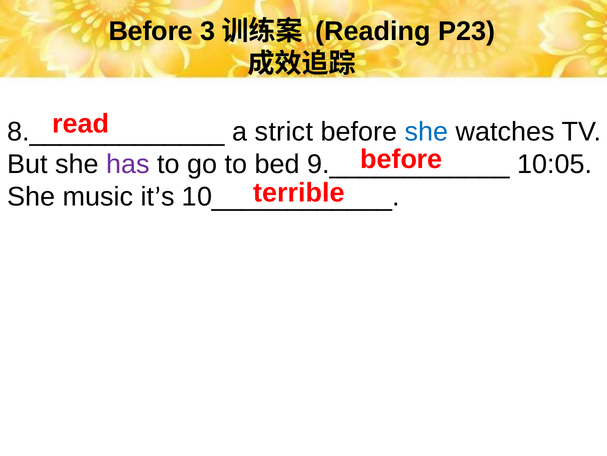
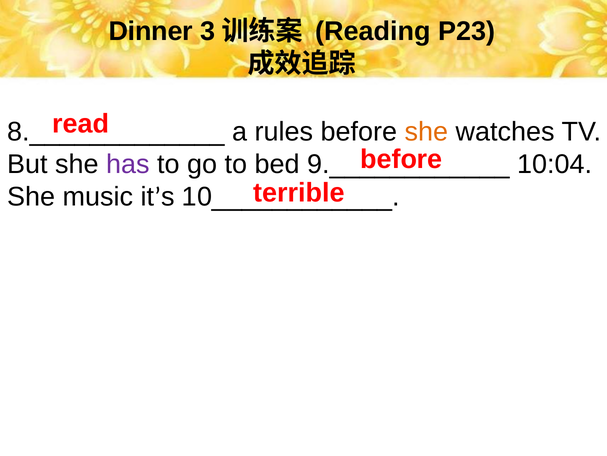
Before at (151, 31): Before -> Dinner
strict: strict -> rules
she at (427, 132) colour: blue -> orange
10:05: 10:05 -> 10:04
